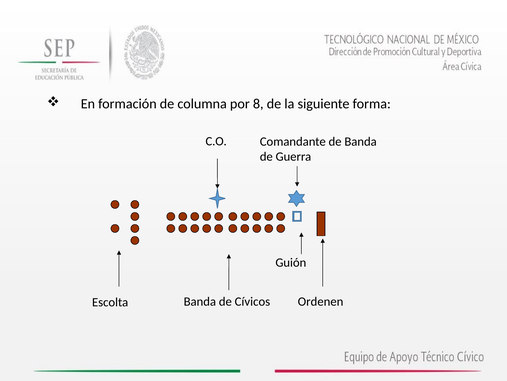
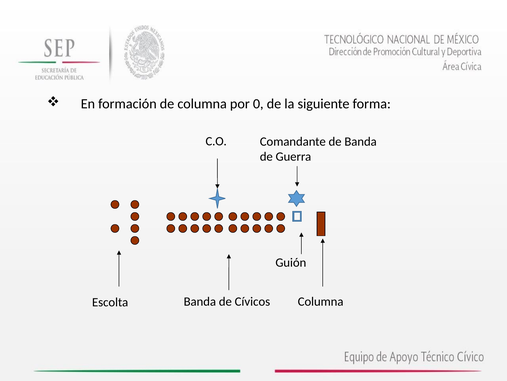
8: 8 -> 0
Ordenen at (321, 301): Ordenen -> Columna
